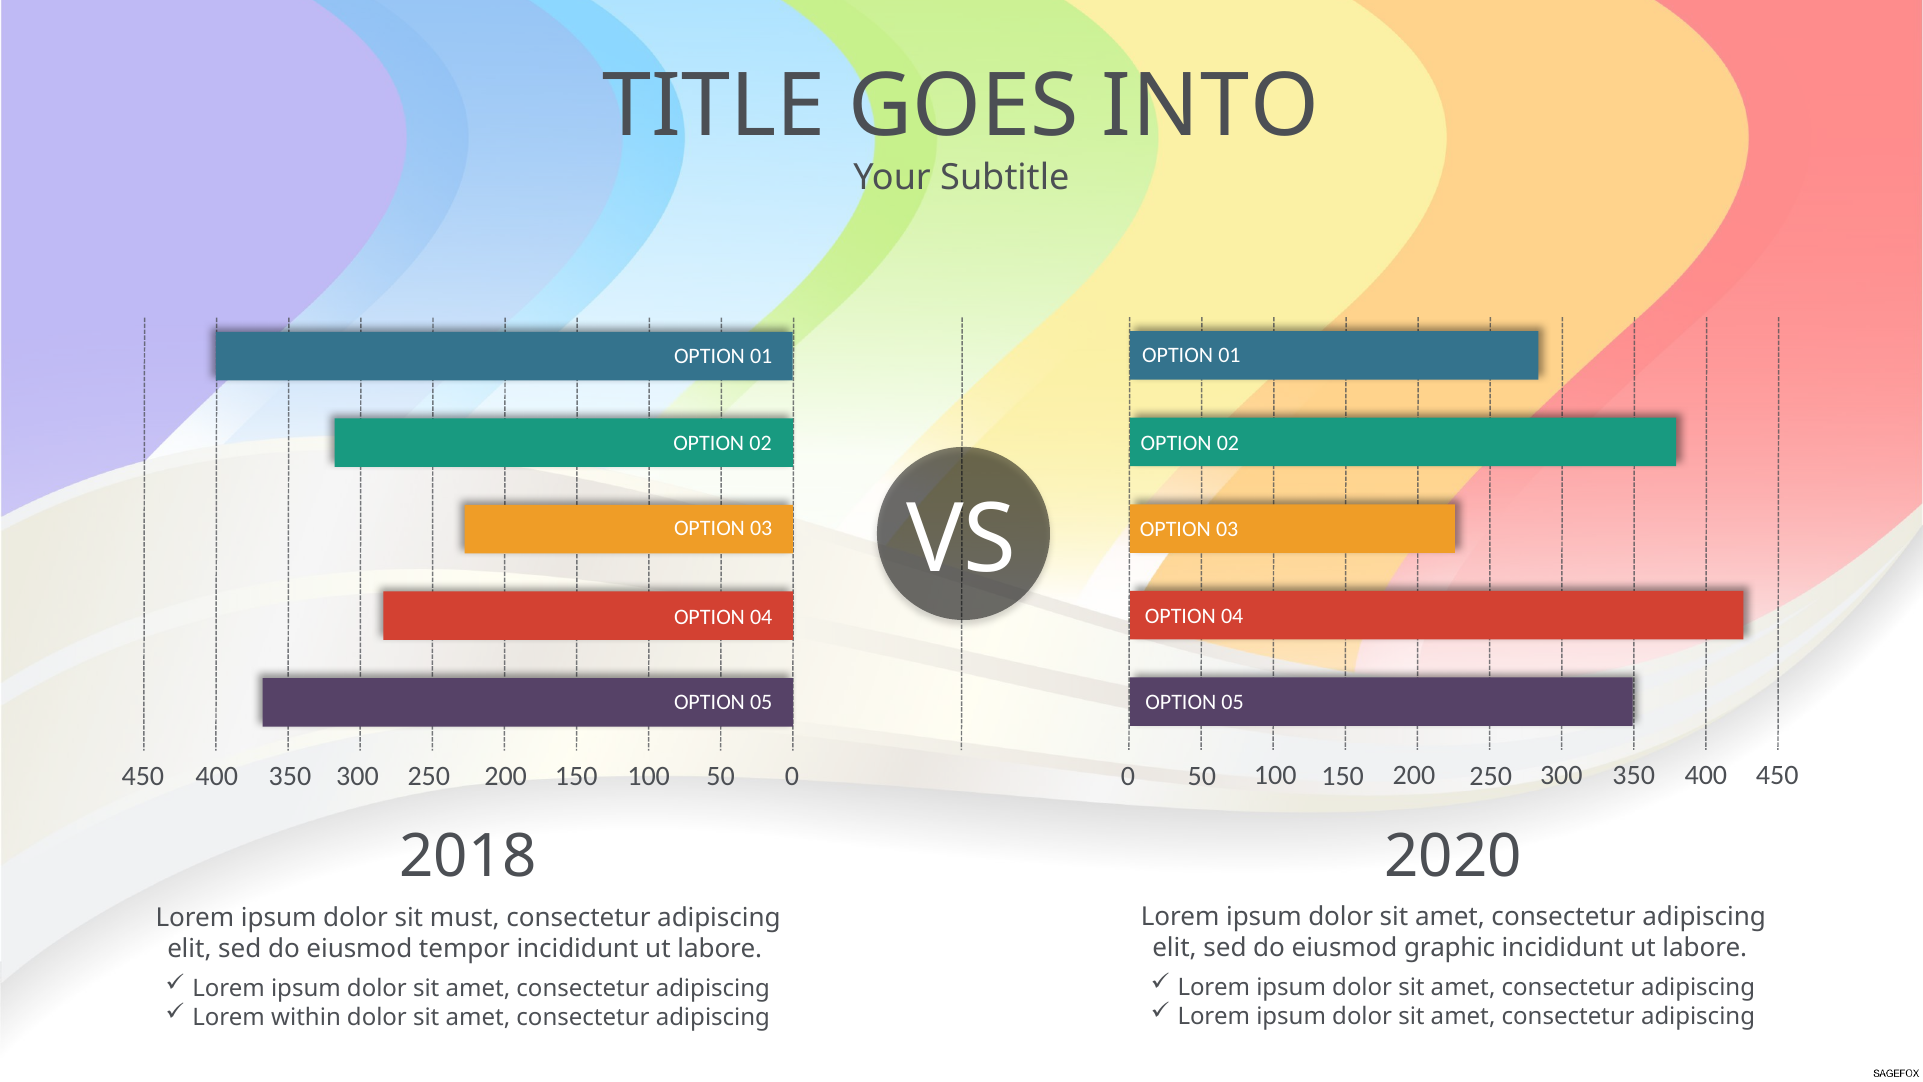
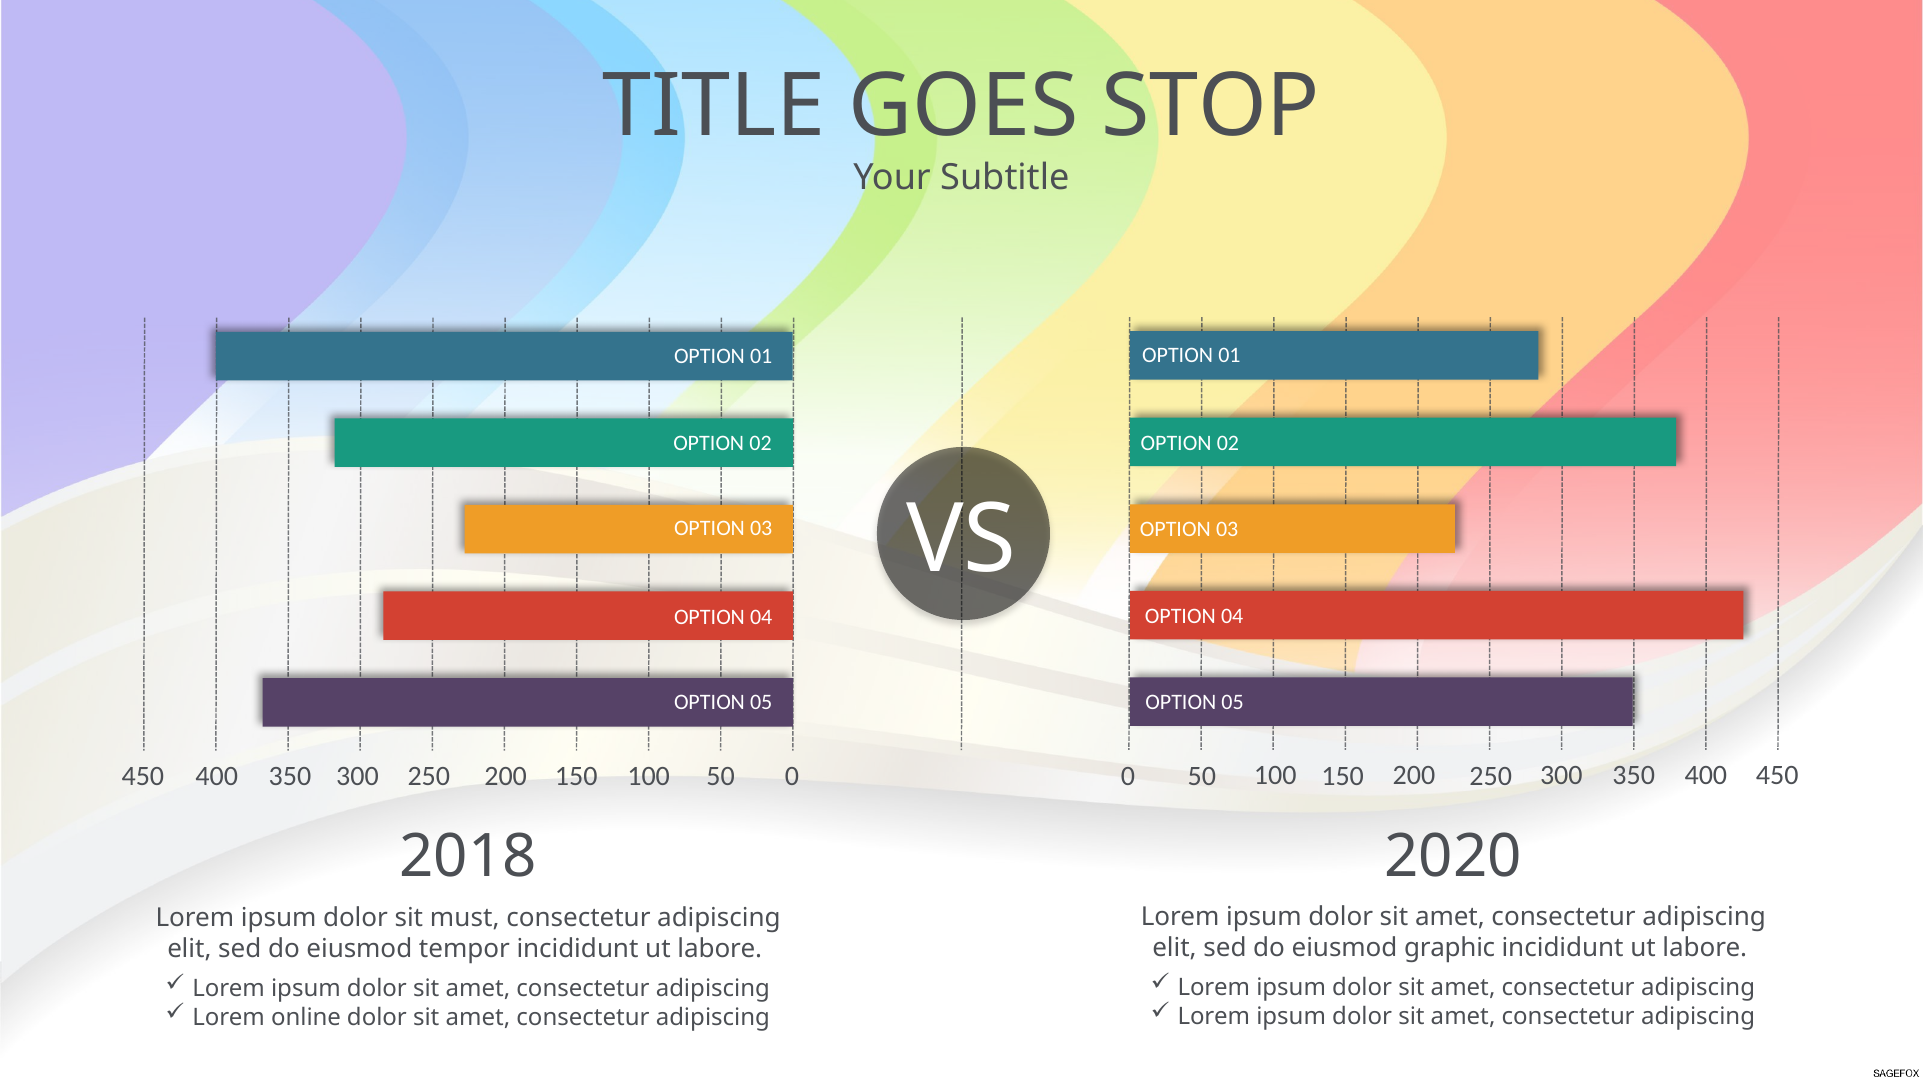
INTO: INTO -> STOP
within: within -> online
